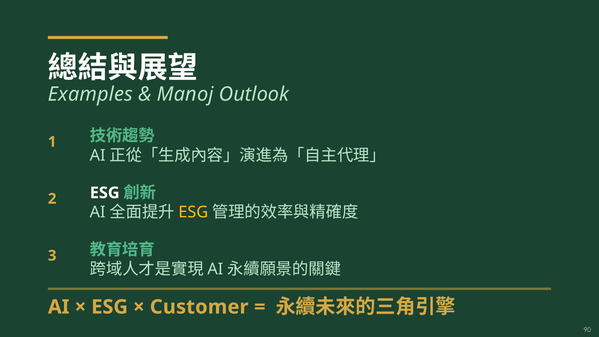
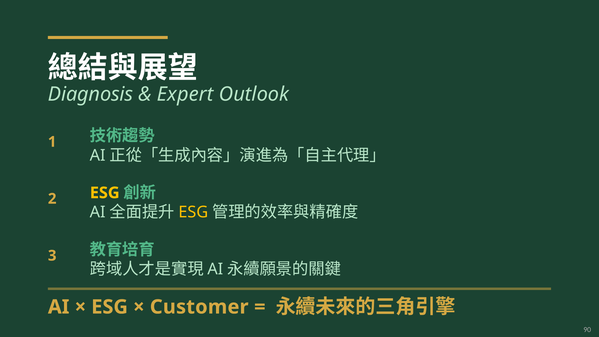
Examples: Examples -> Diagnosis
Manoj: Manoj -> Expert
ESG at (105, 193) colour: white -> yellow
